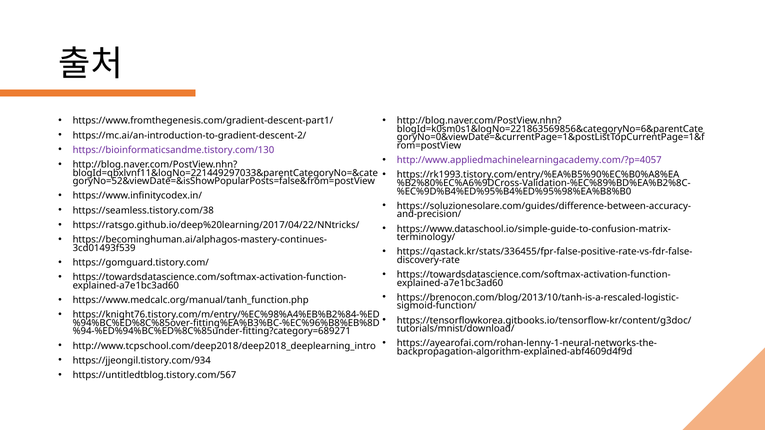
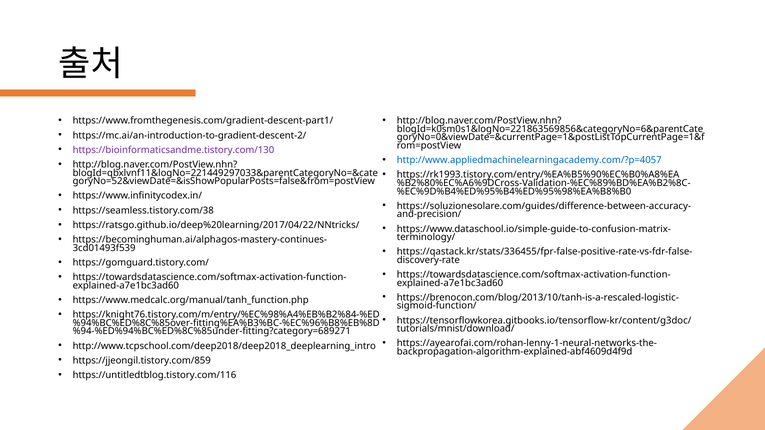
http://www.appliedmachinelearningacademy.com/?p=4057 colour: purple -> blue
https://jjeongil.tistory.com/934: https://jjeongil.tistory.com/934 -> https://jjeongil.tistory.com/859
https://untitledtblog.tistory.com/567: https://untitledtblog.tistory.com/567 -> https://untitledtblog.tistory.com/116
